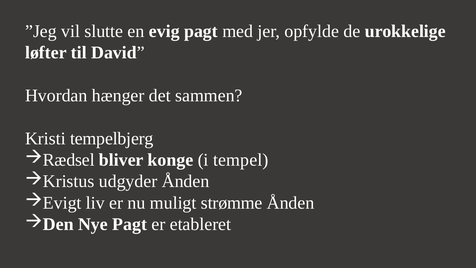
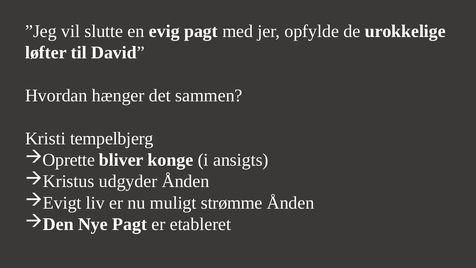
Rædsel: Rædsel -> Oprette
tempel: tempel -> ansigts
